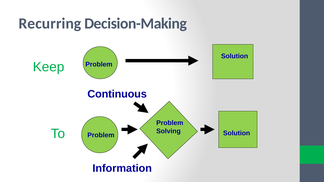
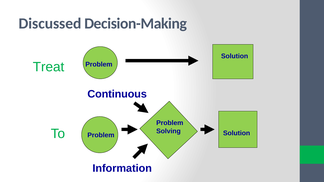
Recurring: Recurring -> Discussed
Keep: Keep -> Treat
